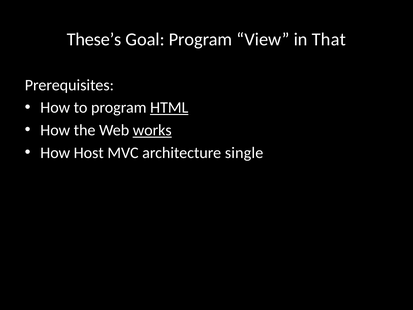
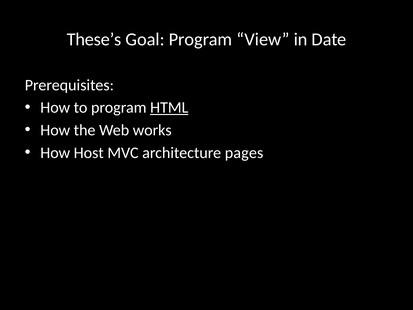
That: That -> Date
works underline: present -> none
single: single -> pages
